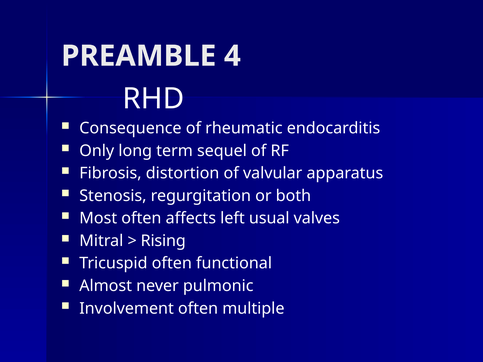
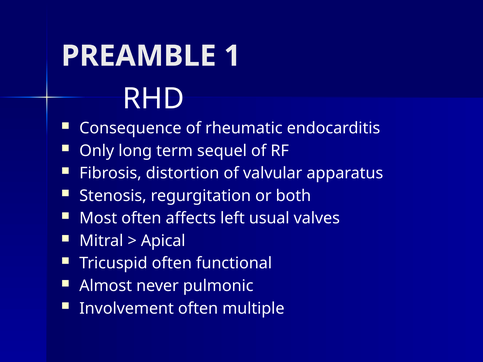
4: 4 -> 1
Rising: Rising -> Apical
